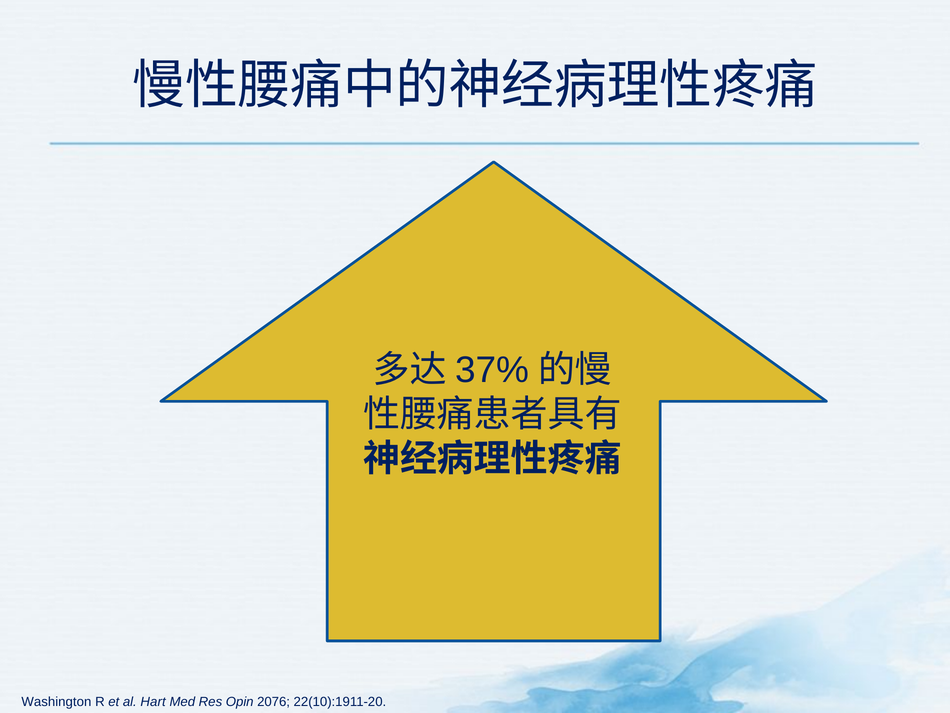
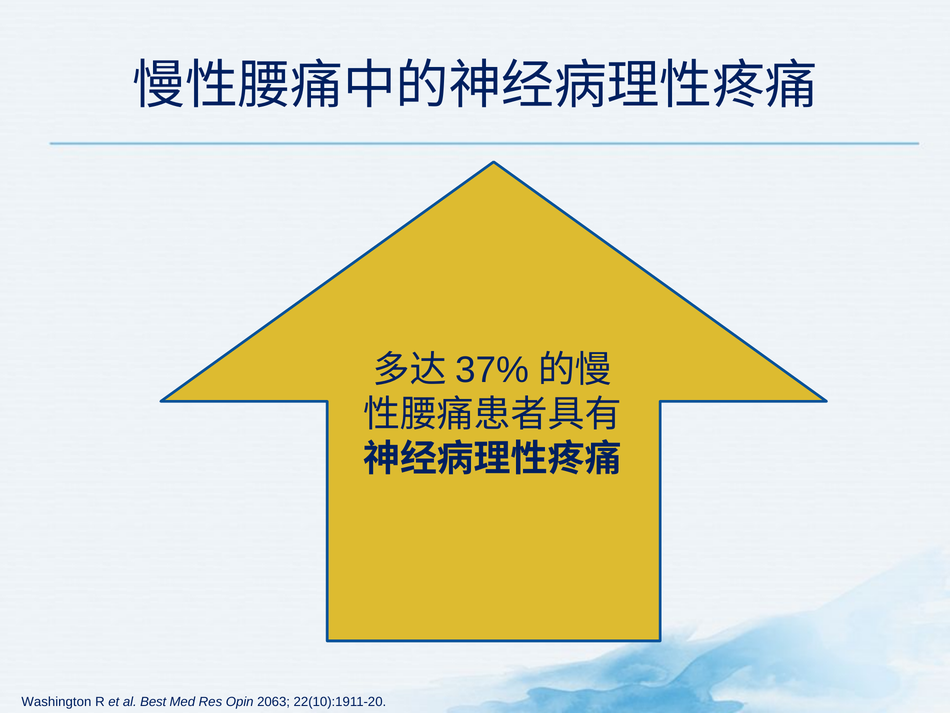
Hart: Hart -> Best
2076: 2076 -> 2063
